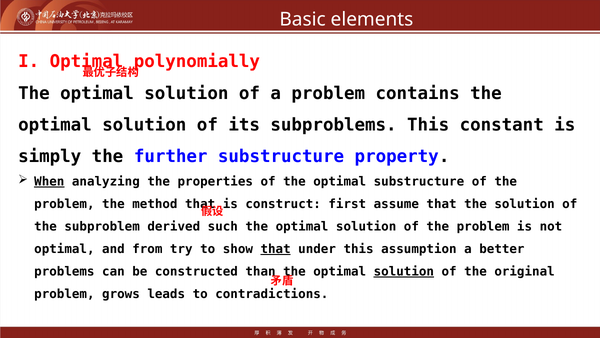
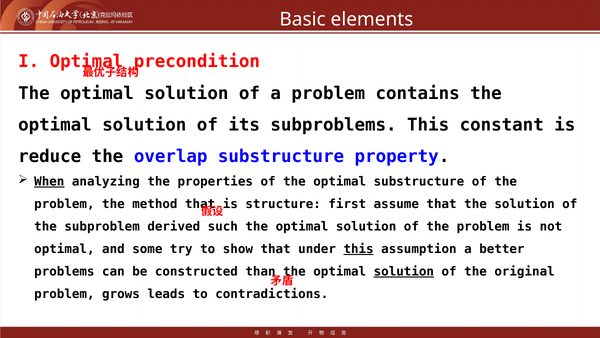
polynomially: polynomially -> precondition
simply: simply -> reduce
further: further -> overlap
construct: construct -> structure
from: from -> some
that at (276, 249) underline: present -> none
this at (359, 249) underline: none -> present
